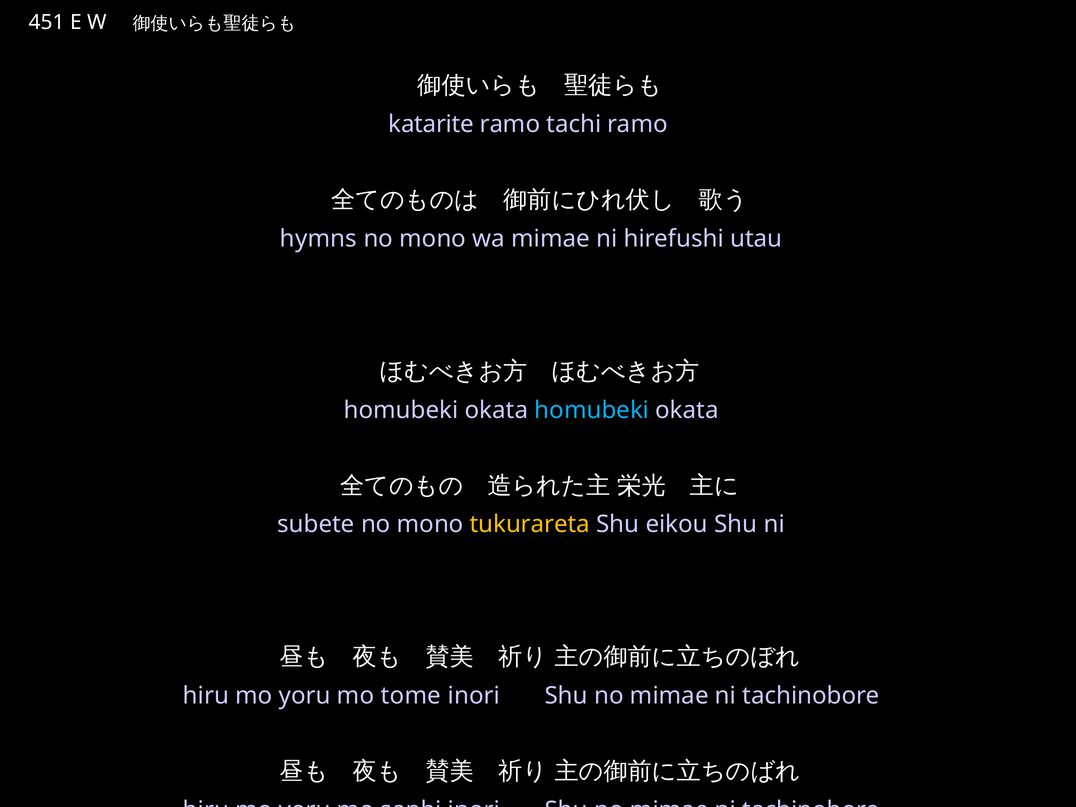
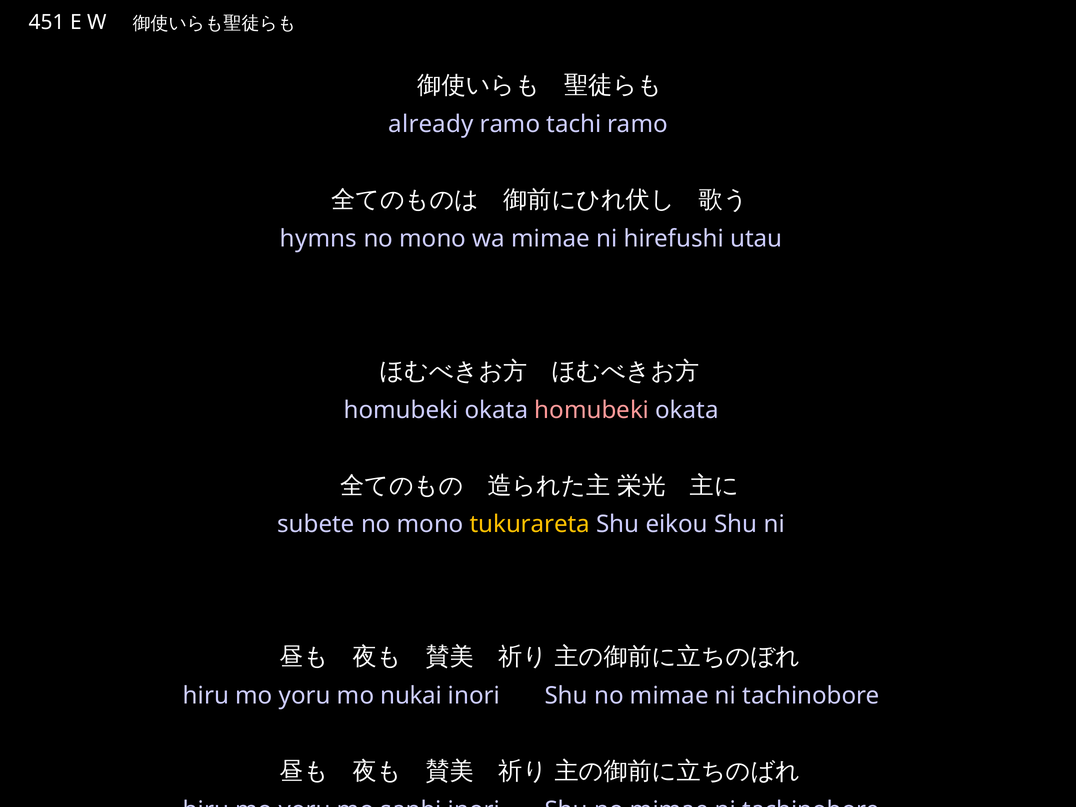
katarite: katarite -> already
homubeki at (592, 410) colour: light blue -> pink
tome: tome -> nukai
